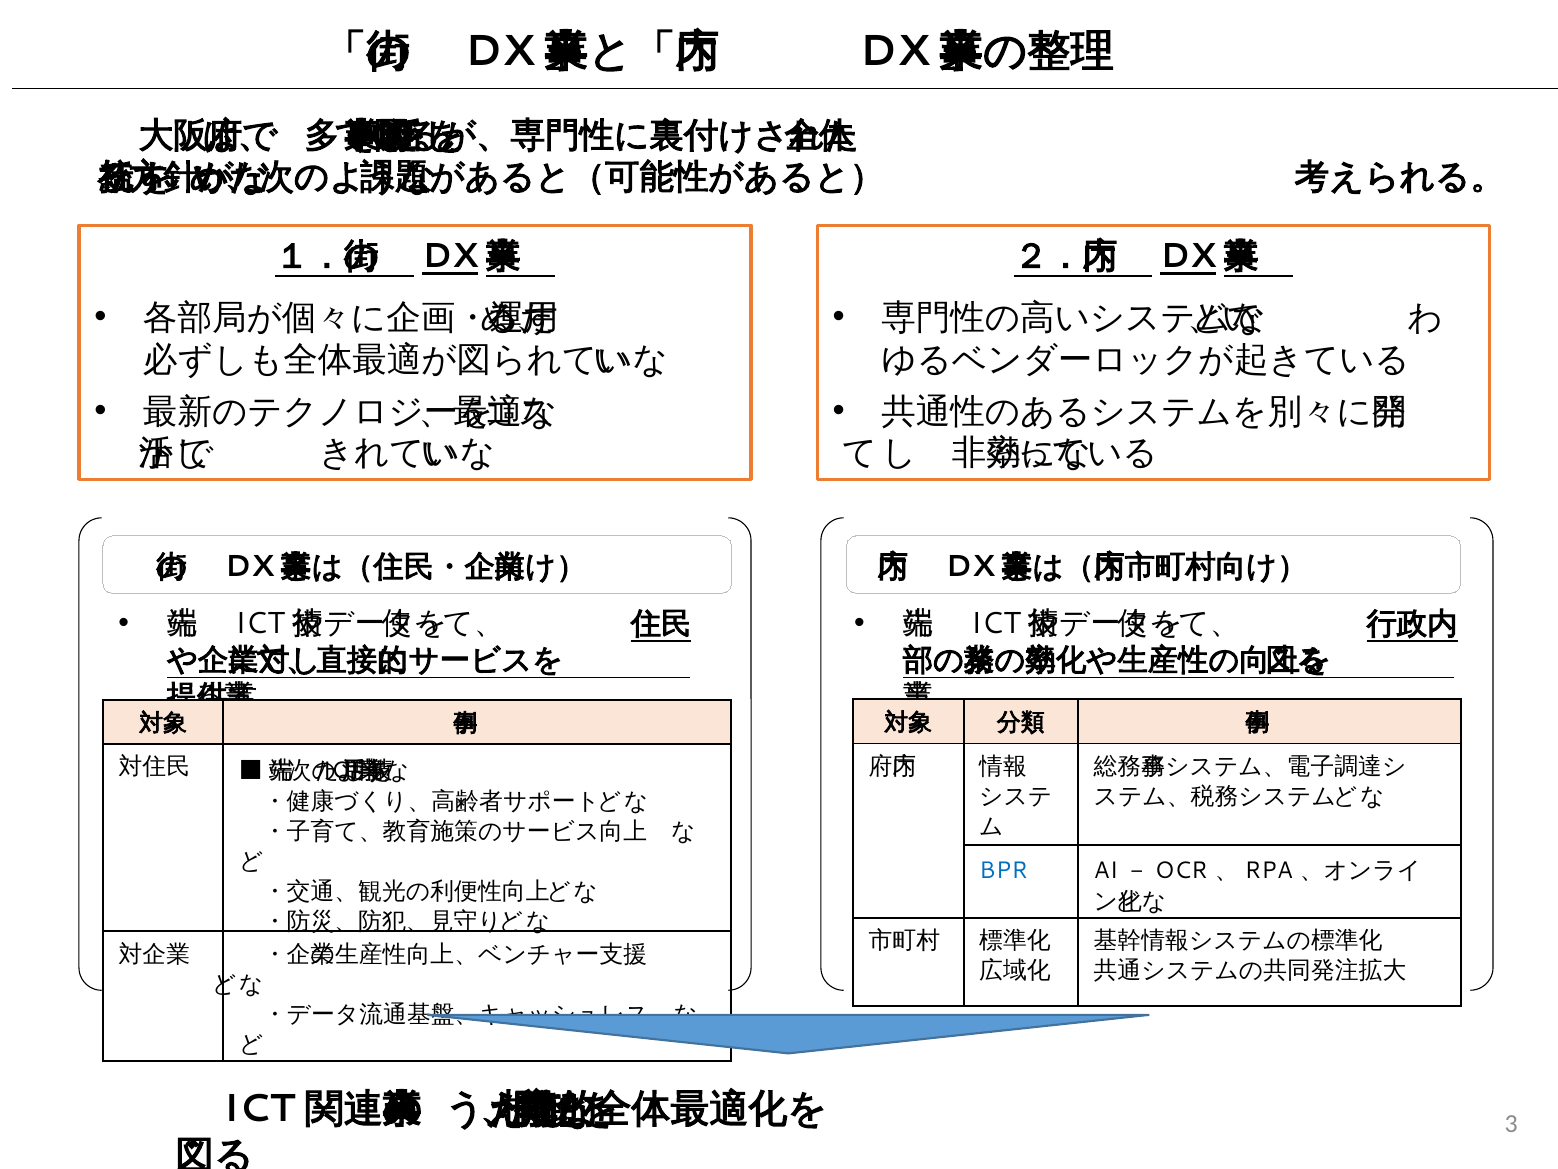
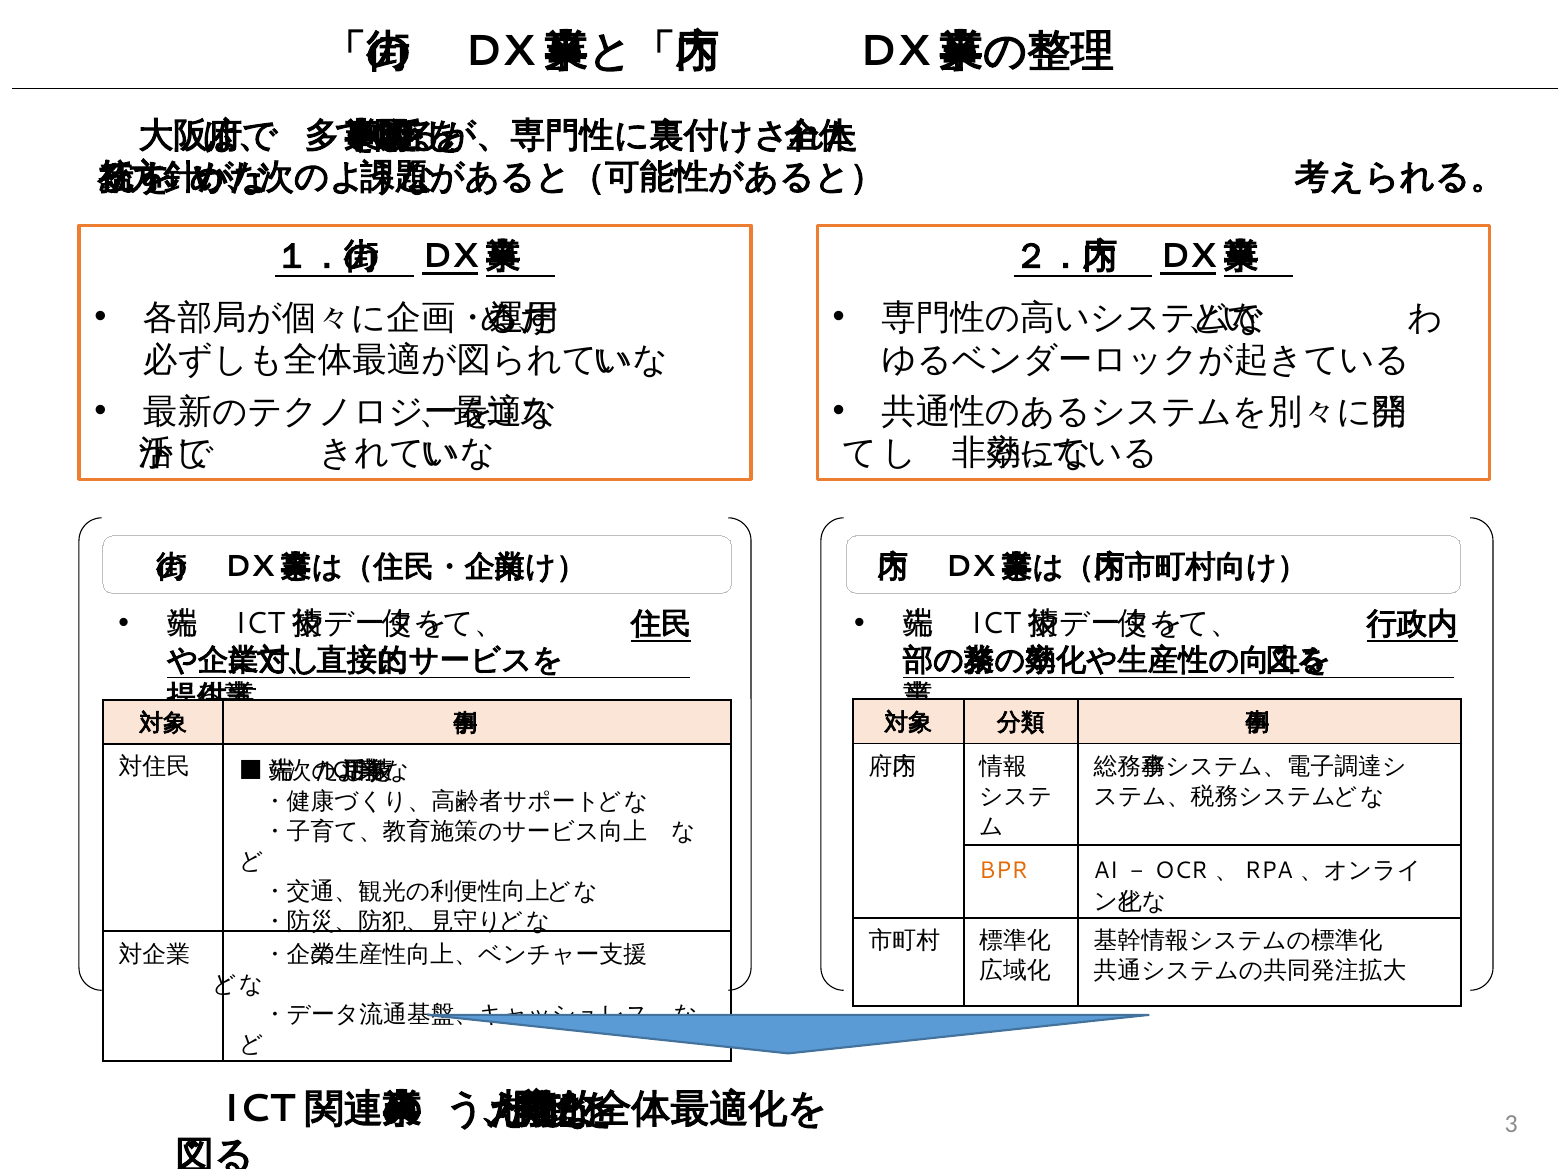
BPR colour: blue -> orange
